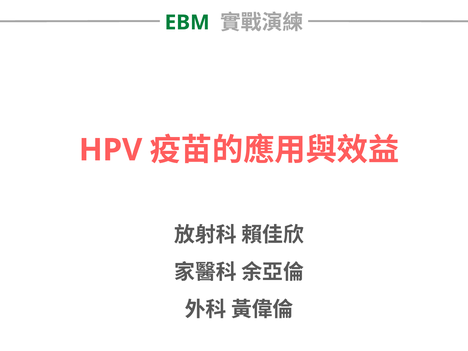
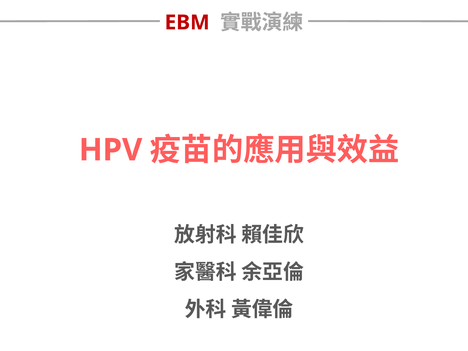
EBM colour: green -> red
